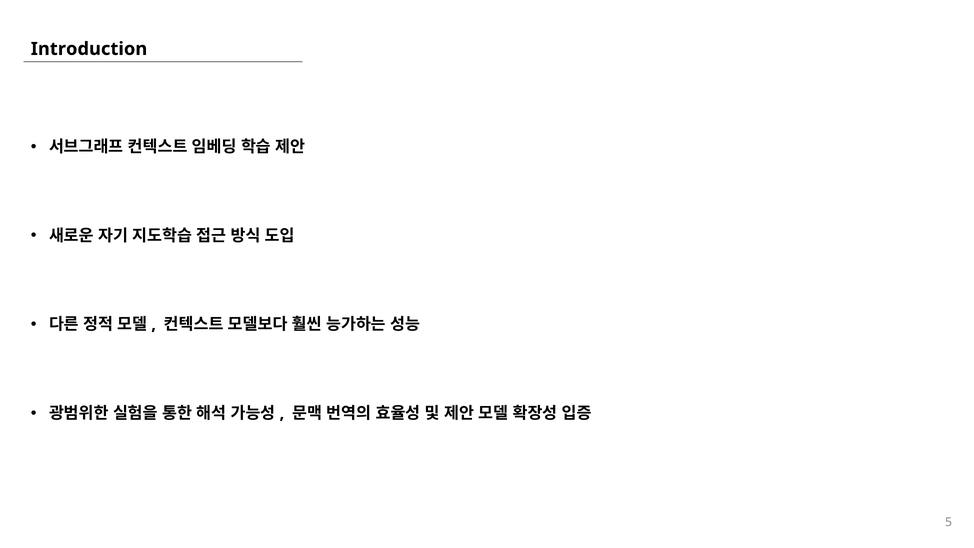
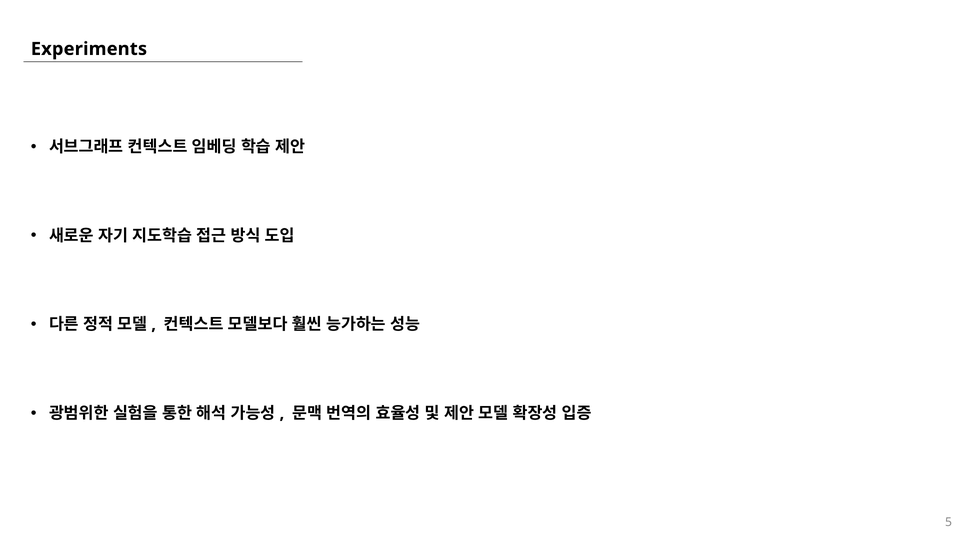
Introduction: Introduction -> Experiments
